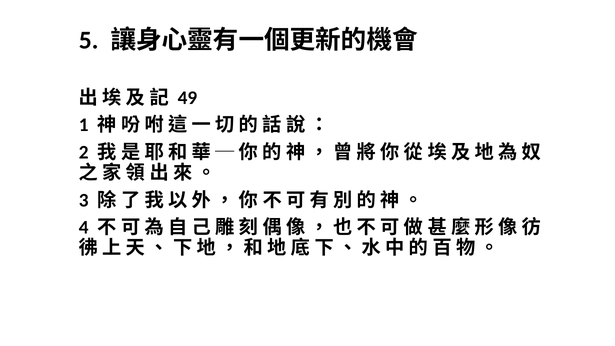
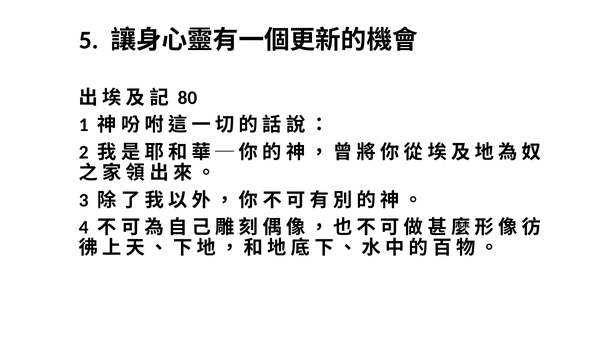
49: 49 -> 80
